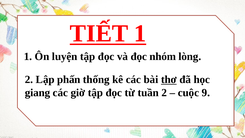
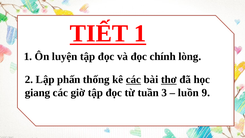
nhóm: nhóm -> chính
các at (133, 79) underline: none -> present
tuần 2: 2 -> 3
cuộc: cuộc -> luồn
